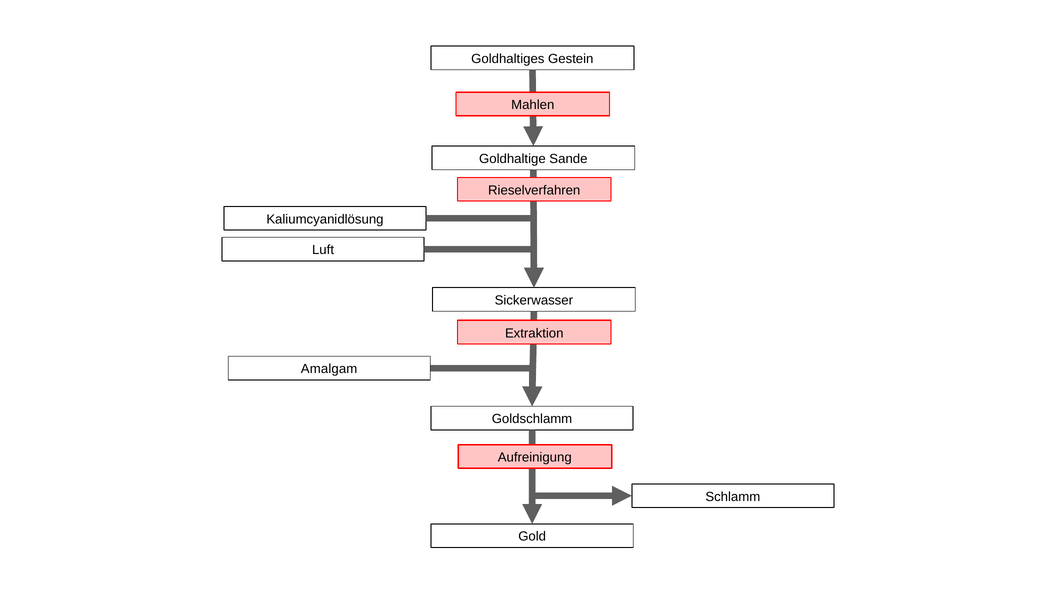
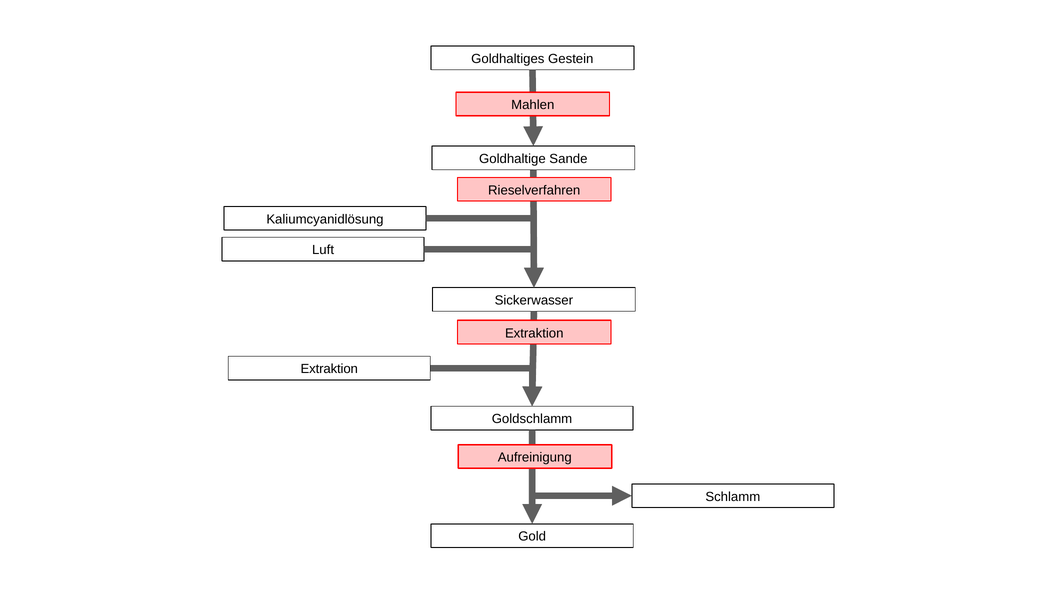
Amalgam at (329, 369): Amalgam -> Extraktion
